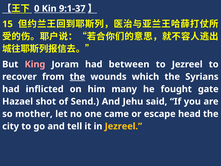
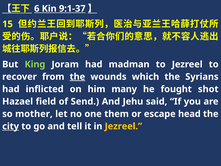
0: 0 -> 6
King colour: pink -> light green
between: between -> madman
gate: gate -> shot
shot: shot -> field
came: came -> them
city underline: none -> present
